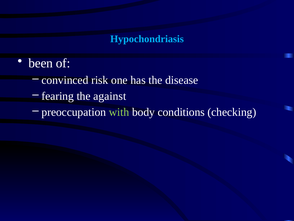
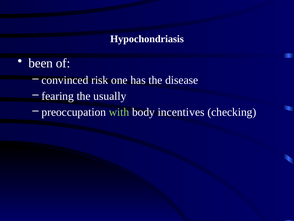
Hypochondriasis colour: light blue -> white
against: against -> usually
conditions: conditions -> incentives
